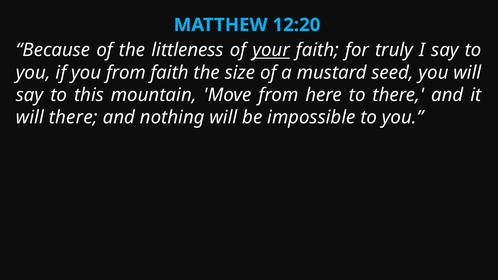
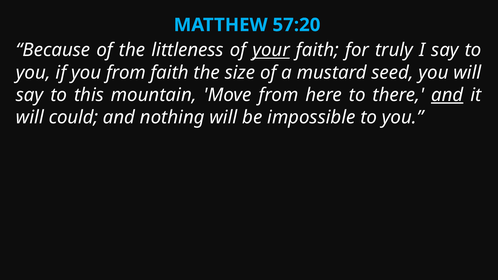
12:20: 12:20 -> 57:20
and at (447, 95) underline: none -> present
will there: there -> could
